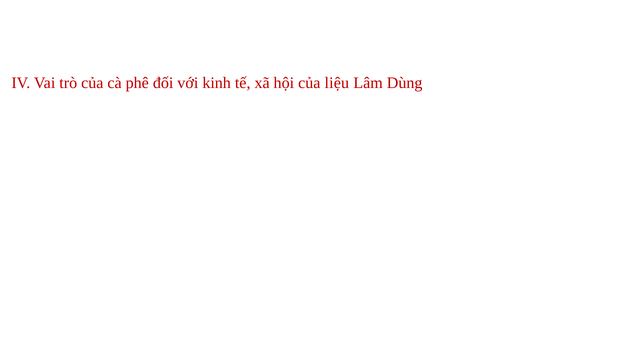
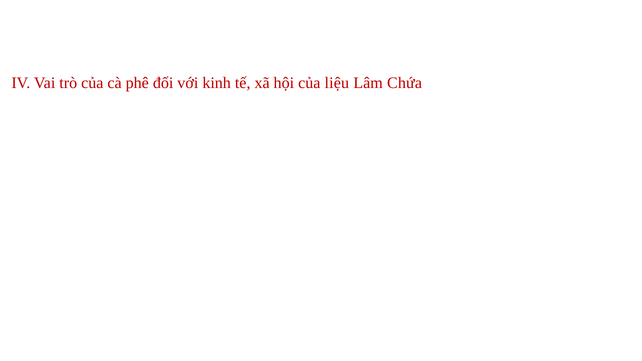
Dùng: Dùng -> Chứa
